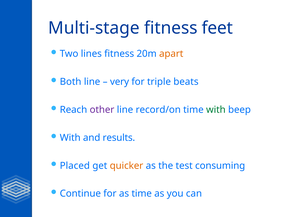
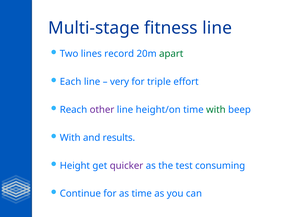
fitness feet: feet -> line
lines fitness: fitness -> record
apart colour: orange -> green
Both: Both -> Each
beats: beats -> effort
record/on: record/on -> height/on
Placed: Placed -> Height
quicker colour: orange -> purple
